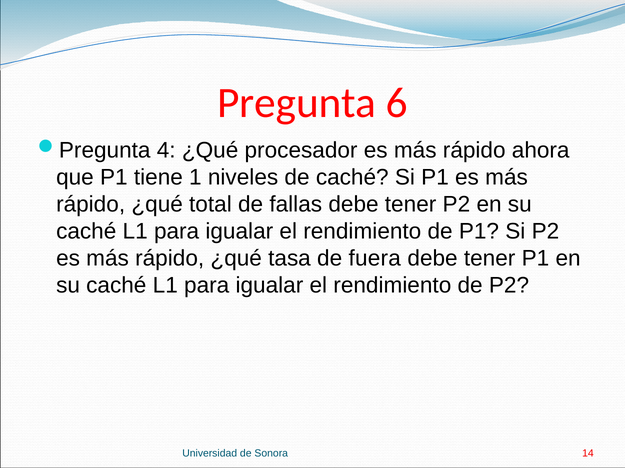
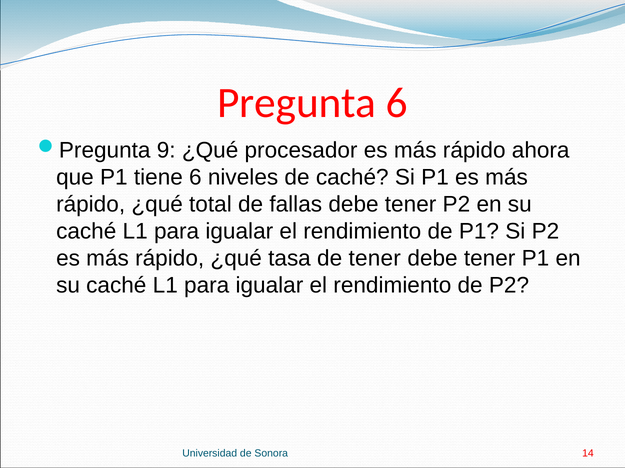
4: 4 -> 9
tiene 1: 1 -> 6
de fuera: fuera -> tener
